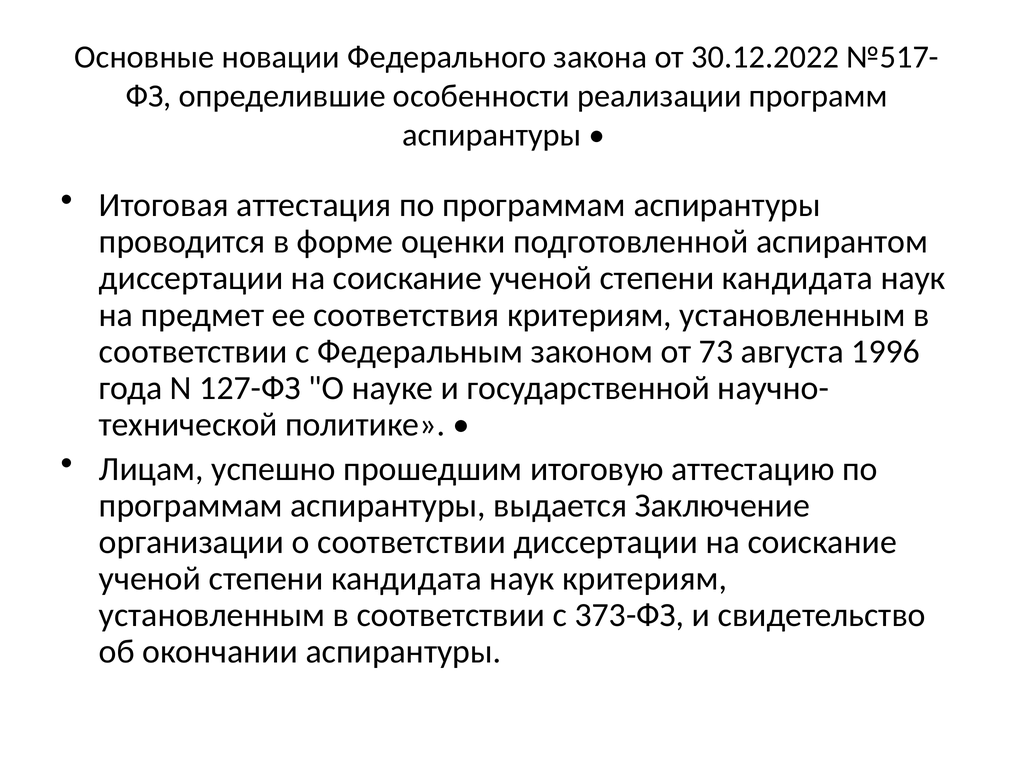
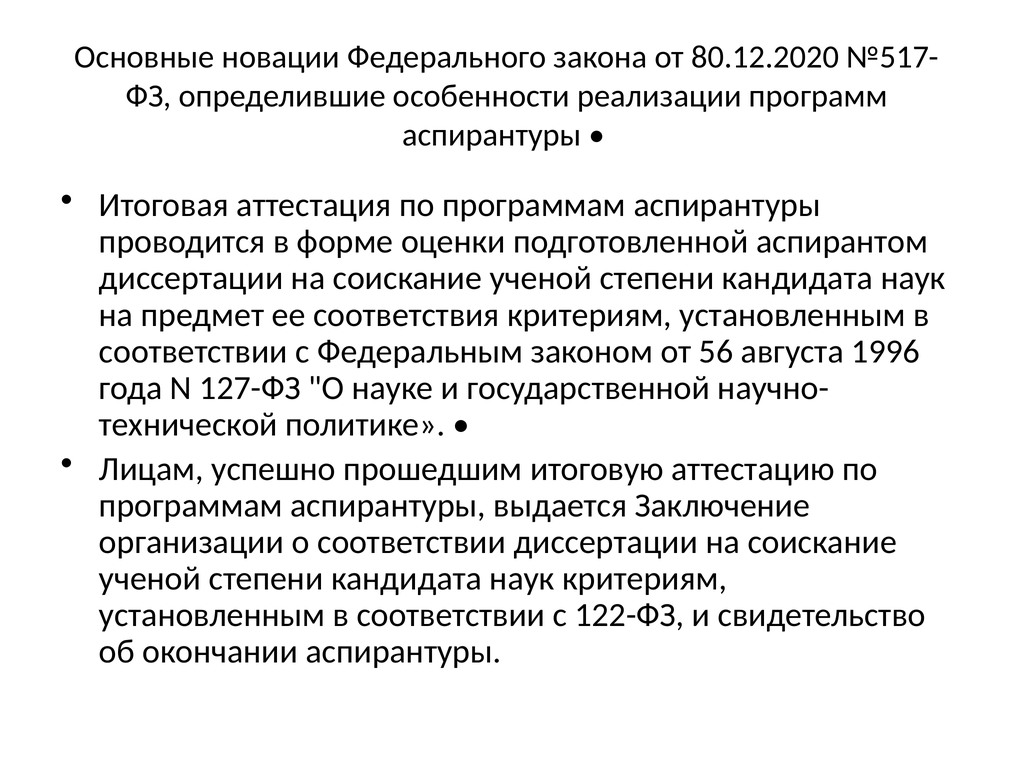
30.12.2022: 30.12.2022 -> 80.12.2020
73: 73 -> 56
373-ФЗ: 373-ФЗ -> 122-ФЗ
